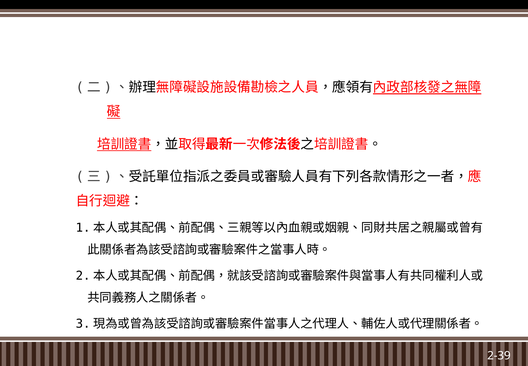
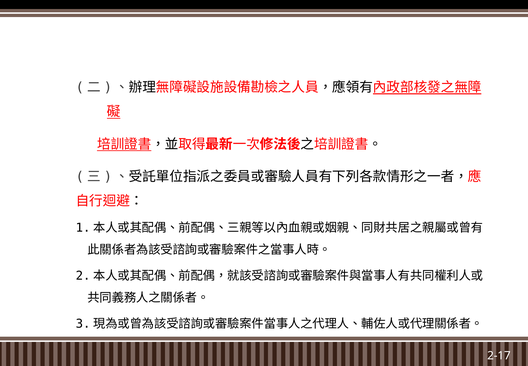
2-39: 2-39 -> 2-17
